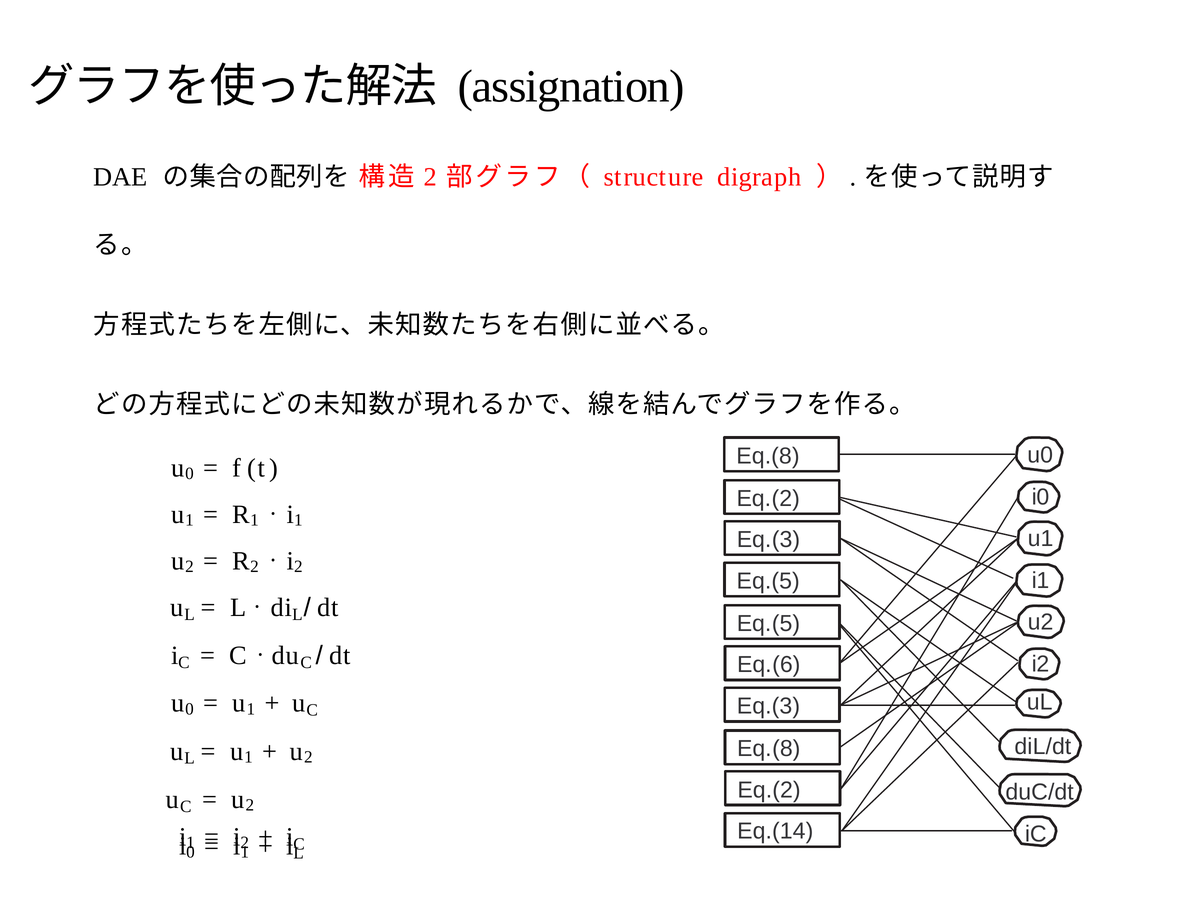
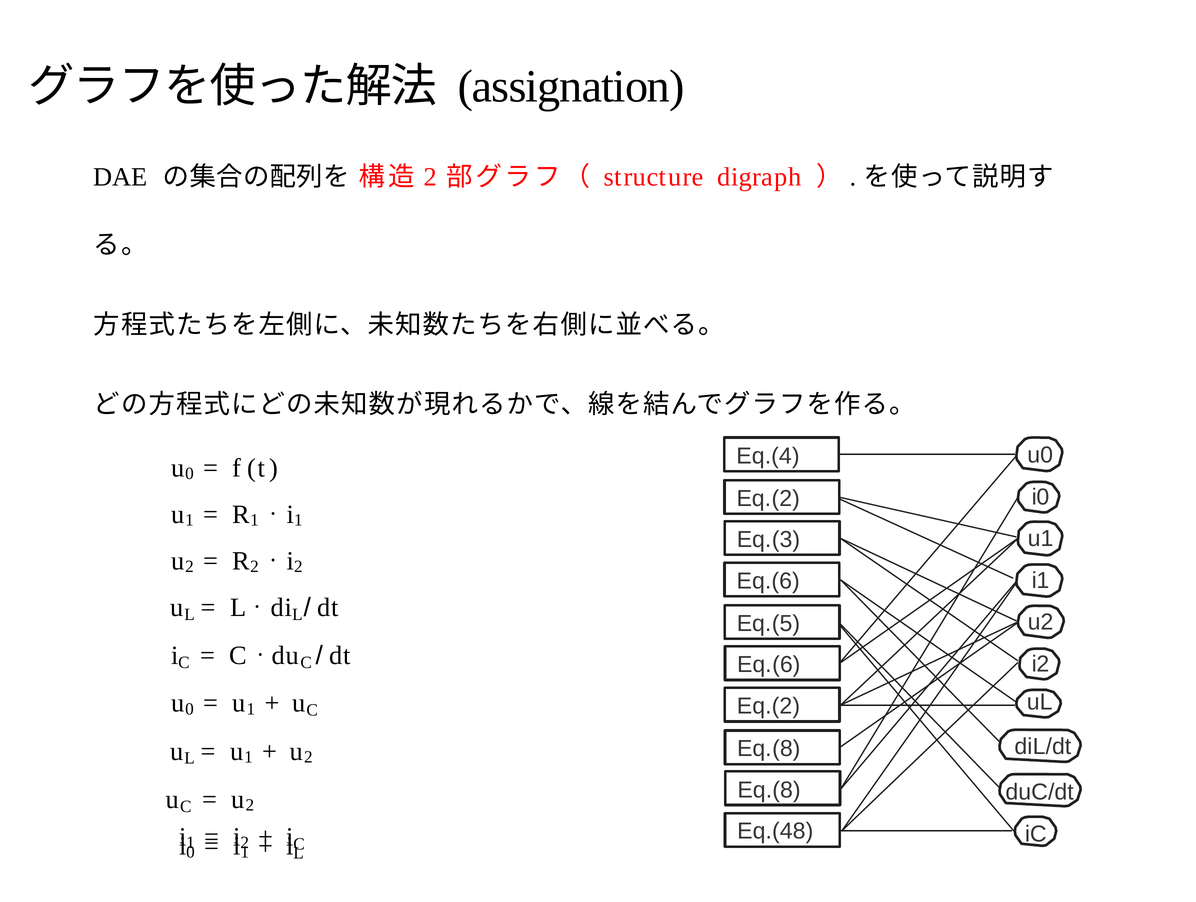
Eq.(8 at (768, 456): Eq.(8 -> Eq.(4
Eq.(5 at (768, 581): Eq.(5 -> Eq.(6
Eq.(3 at (768, 706): Eq.(3 -> Eq.(2
Eq.(2 at (769, 790): Eq.(2 -> Eq.(8
Eq.(14: Eq.(14 -> Eq.(48
